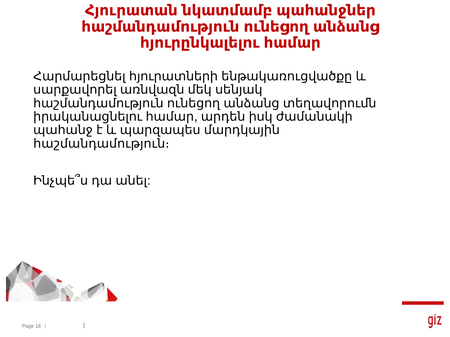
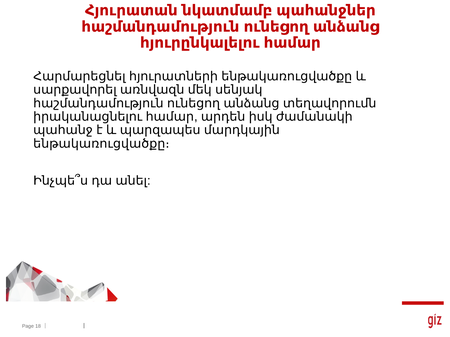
հաշմանդամություն։: հաշմանդամություն։ -> ենթակառուցվածքը։
